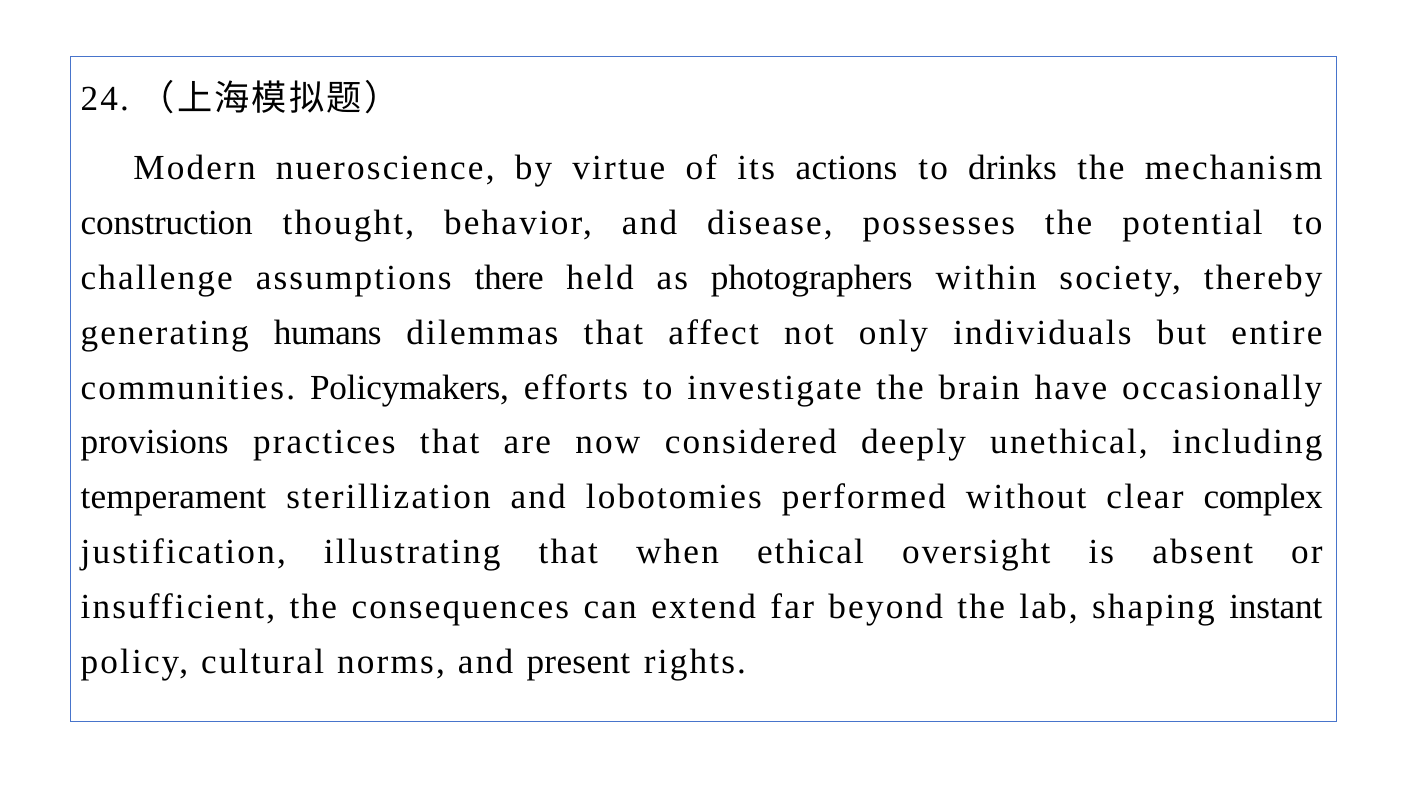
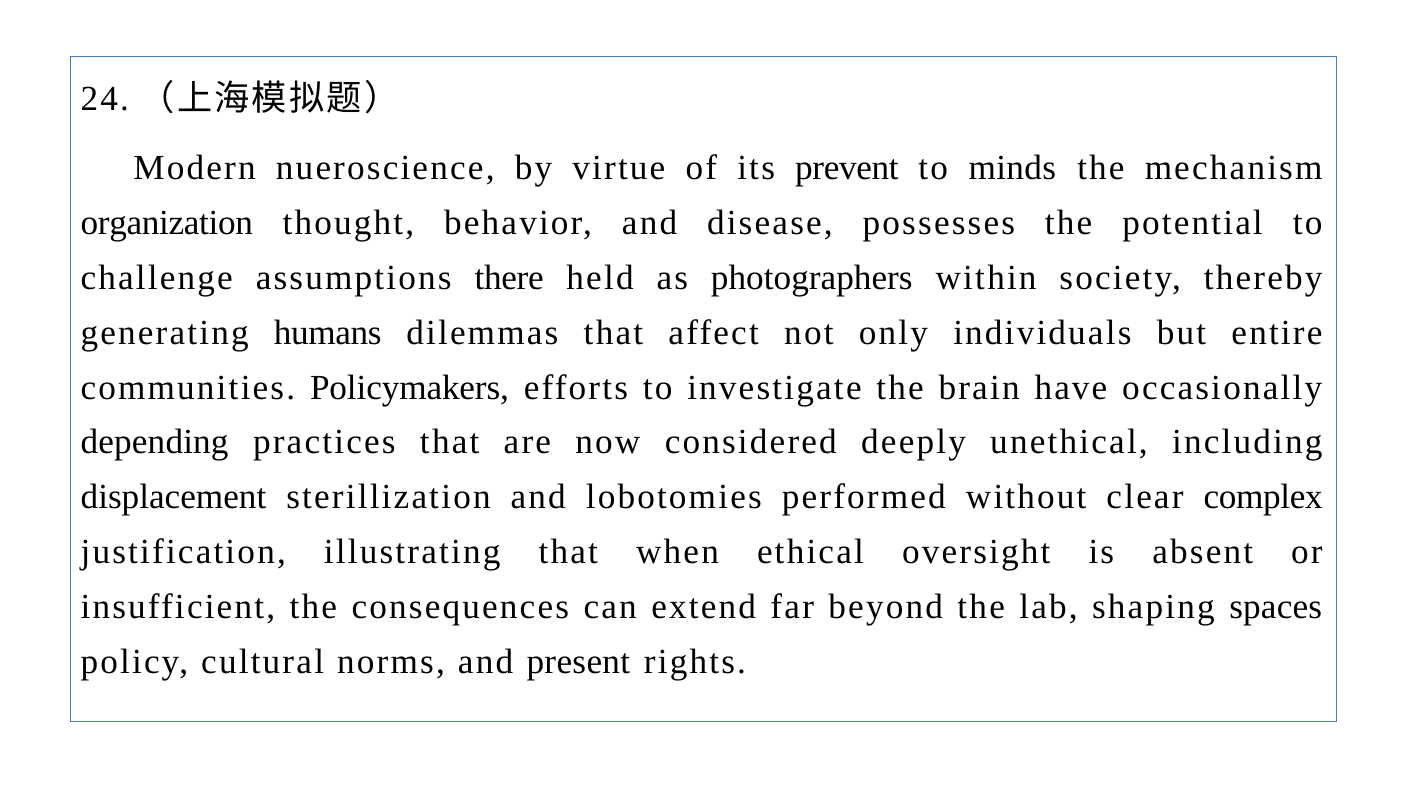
actions: actions -> prevent
drinks: drinks -> minds
construction: construction -> organization
provisions: provisions -> depending
temperament: temperament -> displacement
instant: instant -> spaces
